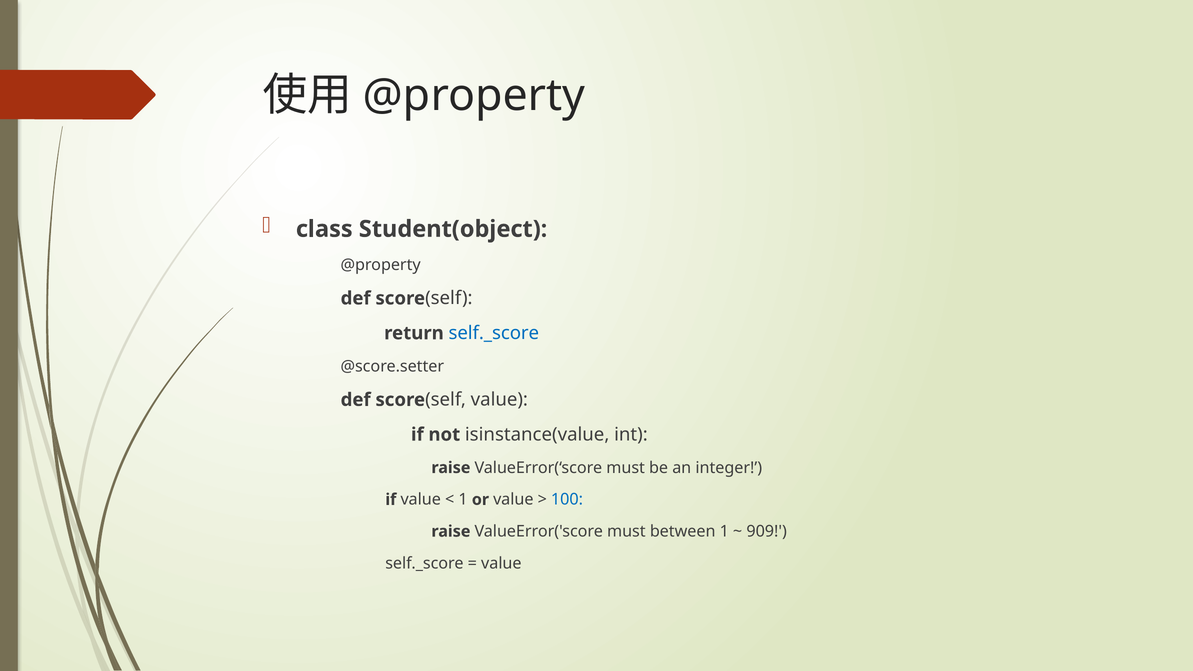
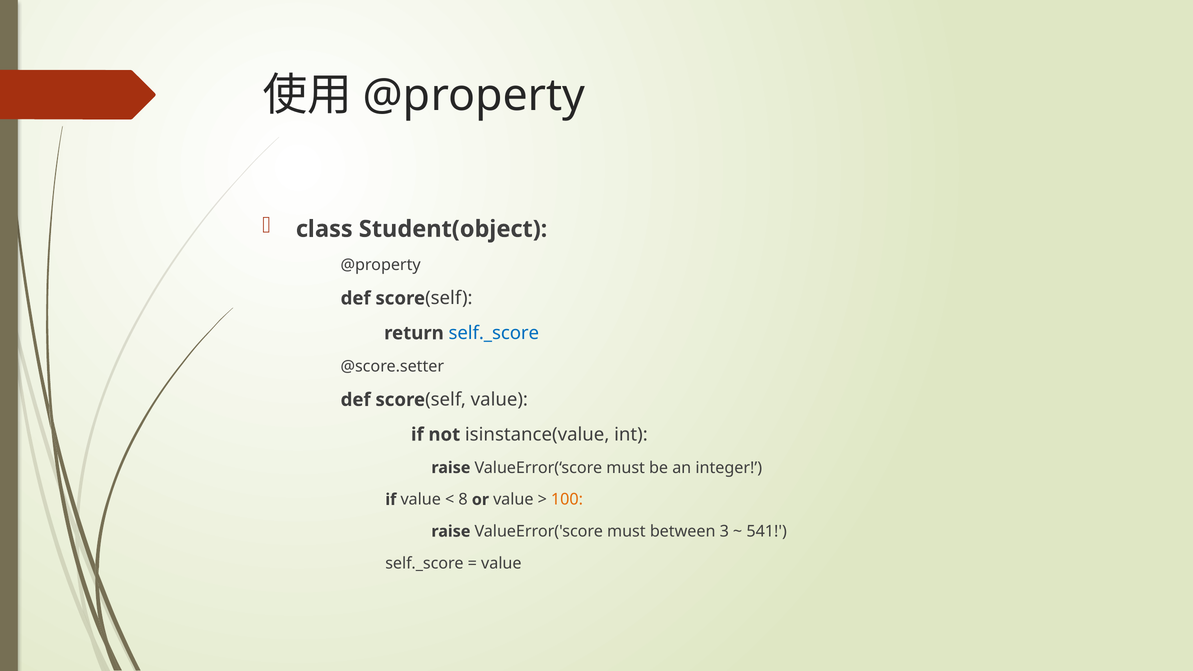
1 at (463, 500): 1 -> 8
100 colour: blue -> orange
between 1: 1 -> 3
909: 909 -> 541
